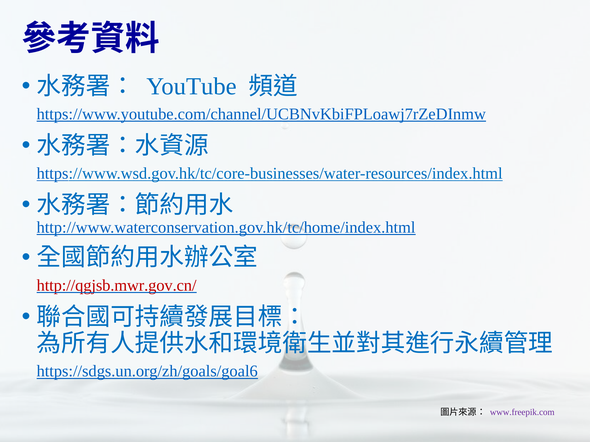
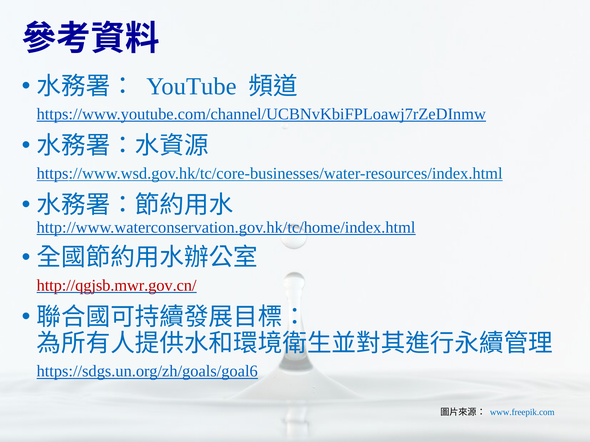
www.freepik.com colour: purple -> blue
